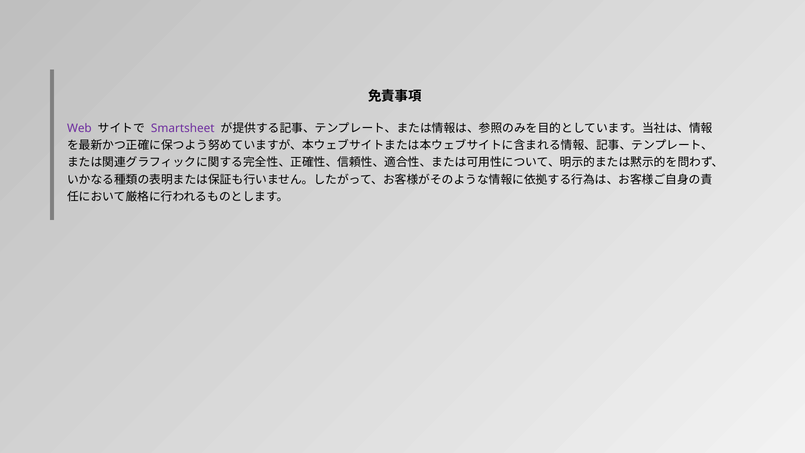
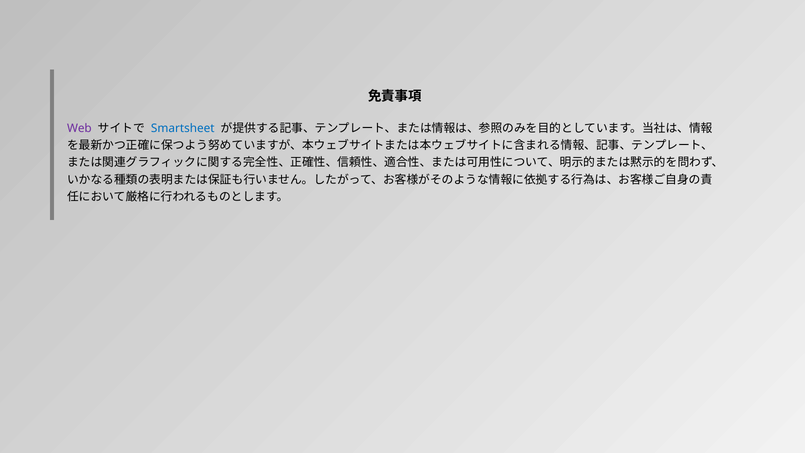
Smartsheet colour: purple -> blue
